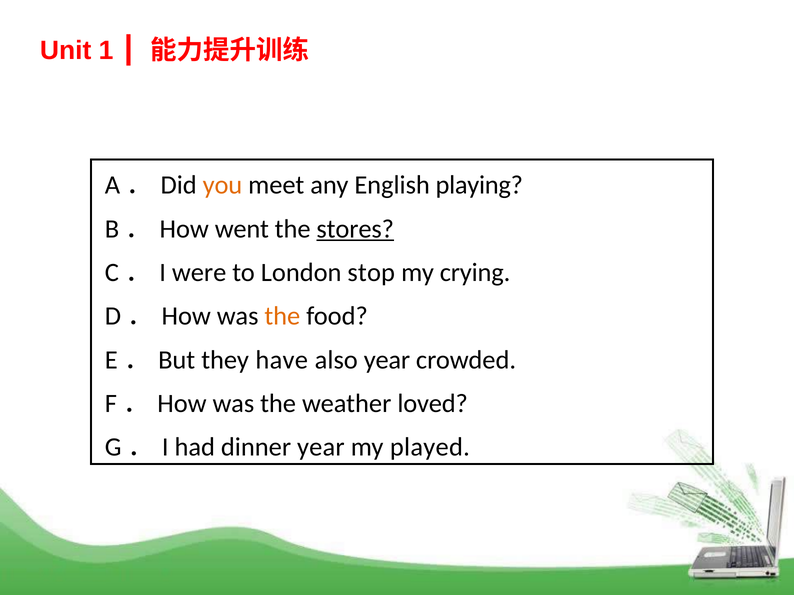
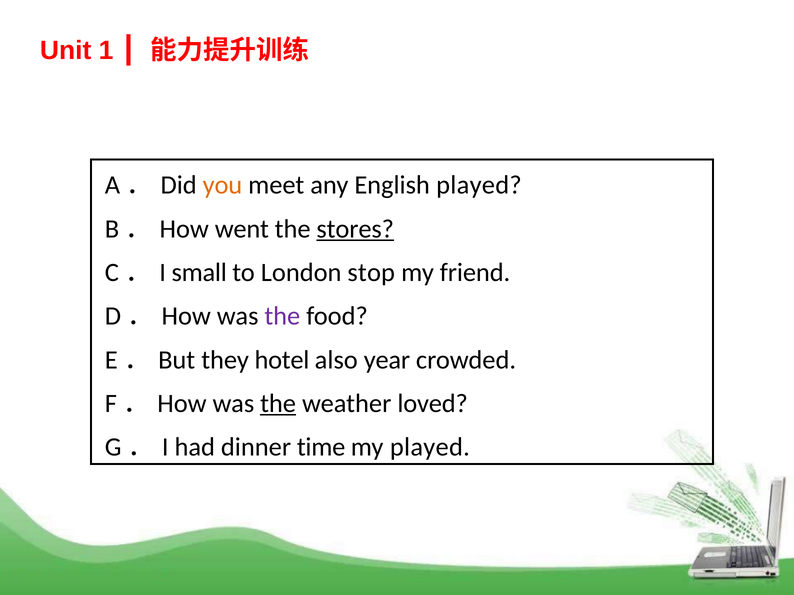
English playing: playing -> played
were: were -> small
crying: crying -> friend
the at (282, 316) colour: orange -> purple
have: have -> hotel
the at (278, 404) underline: none -> present
dinner year: year -> time
